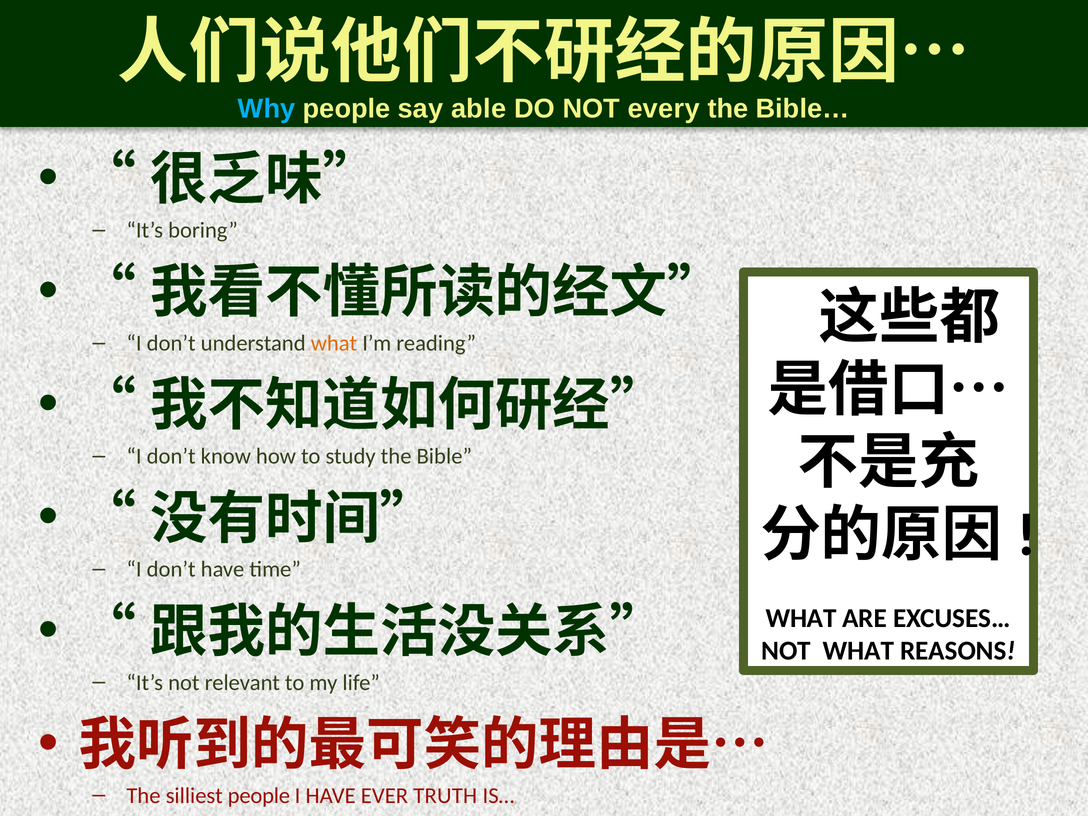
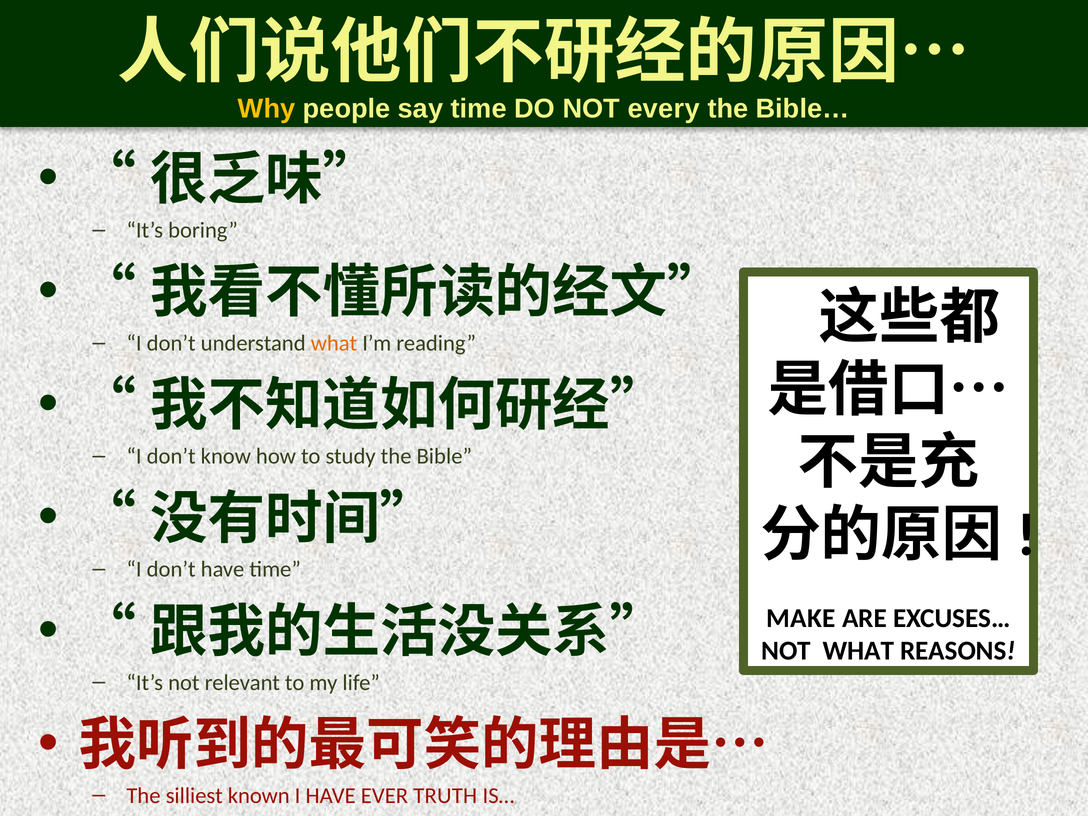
Why colour: light blue -> yellow
say able: able -> time
WHAT at (801, 618): WHAT -> MAKE
silliest people: people -> known
